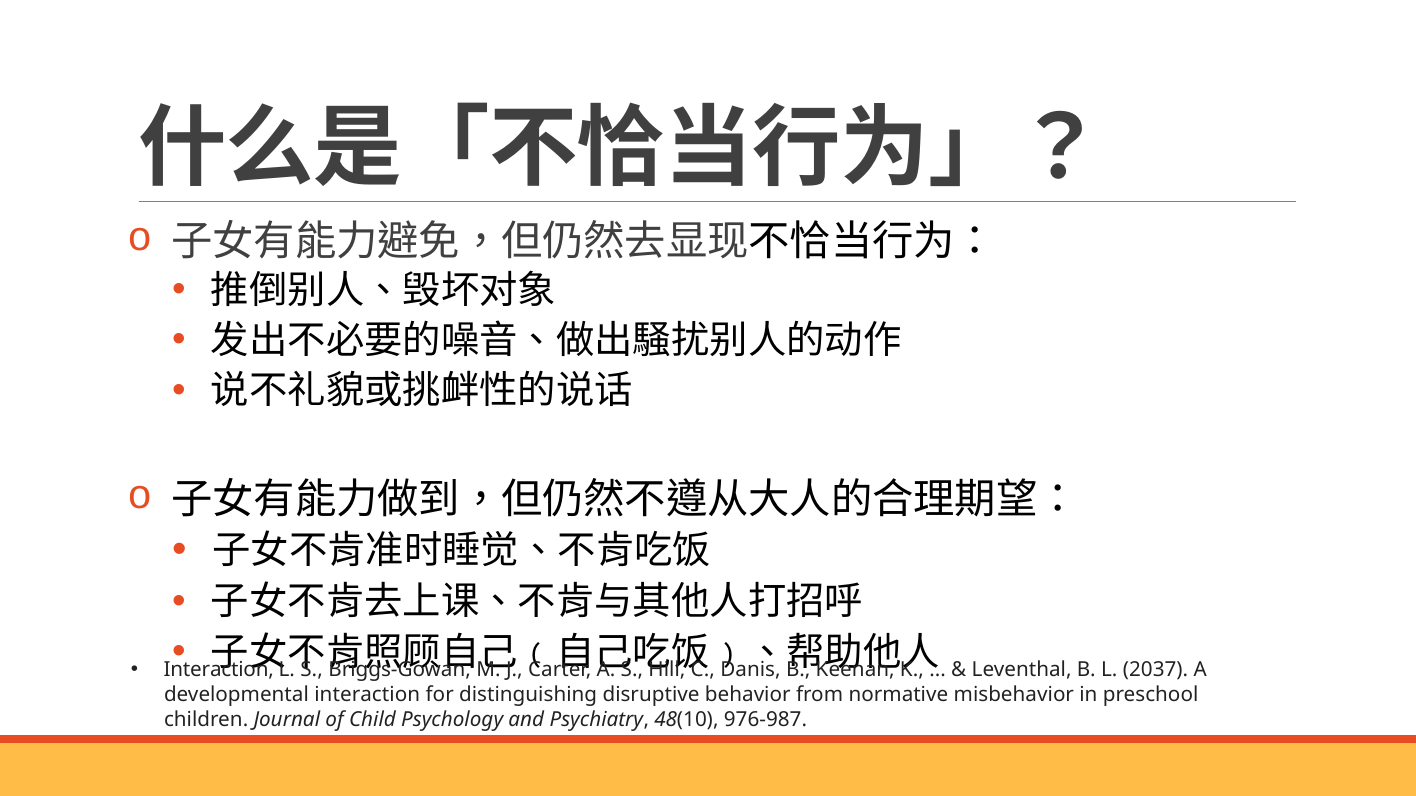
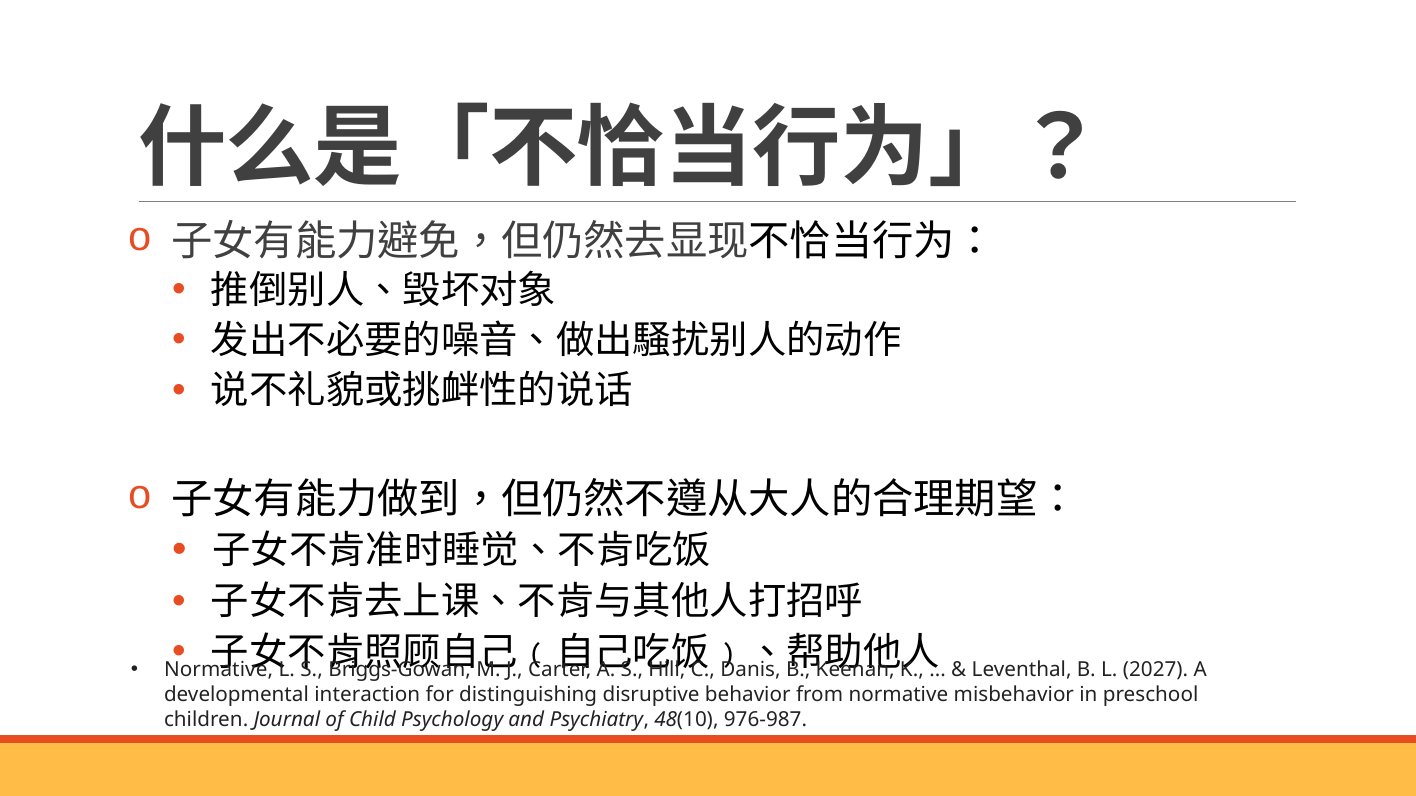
Interaction at (219, 670): Interaction -> Normative
2037: 2037 -> 2027
